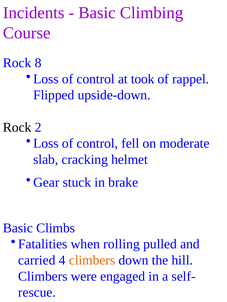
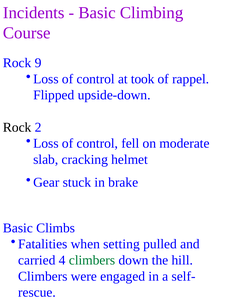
8: 8 -> 9
rolling: rolling -> setting
climbers at (92, 261) colour: orange -> green
